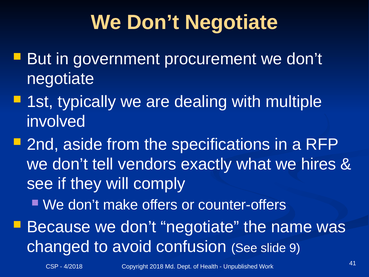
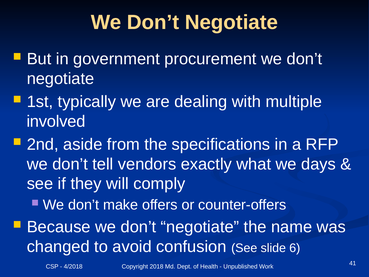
hires: hires -> days
9: 9 -> 6
